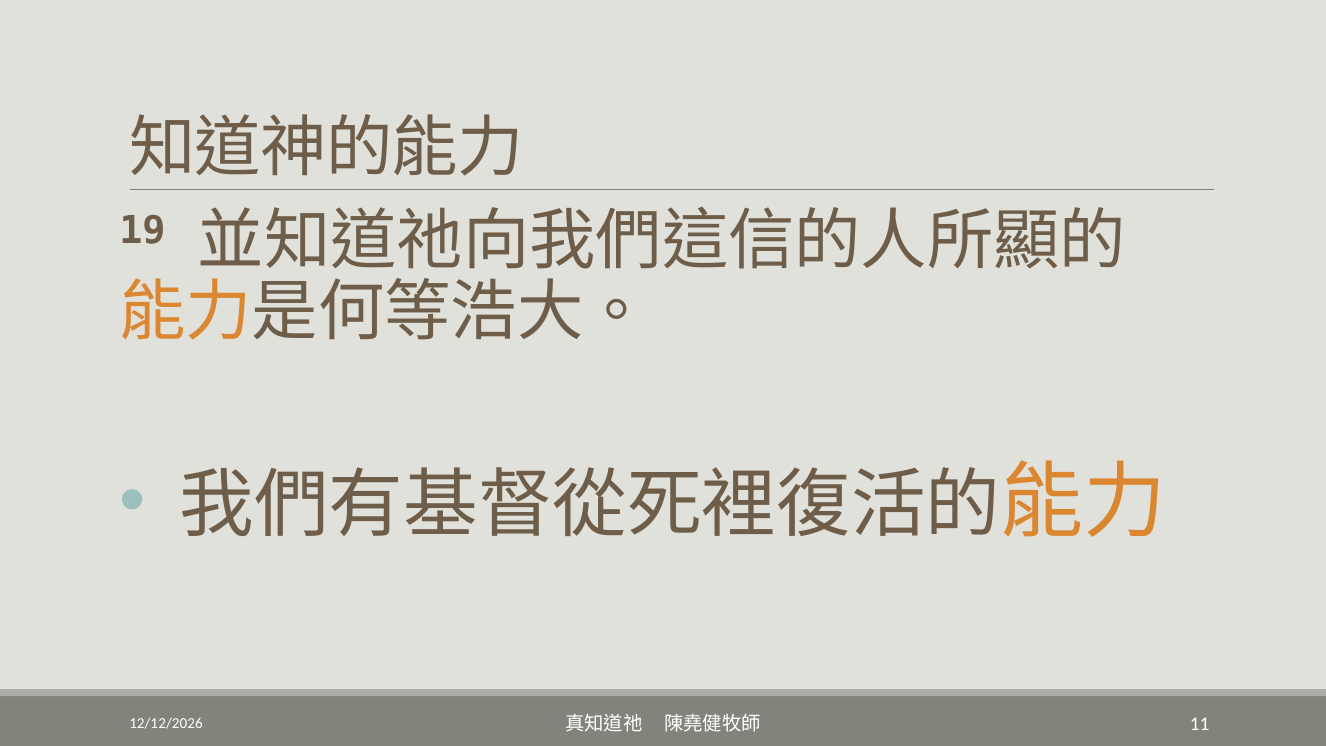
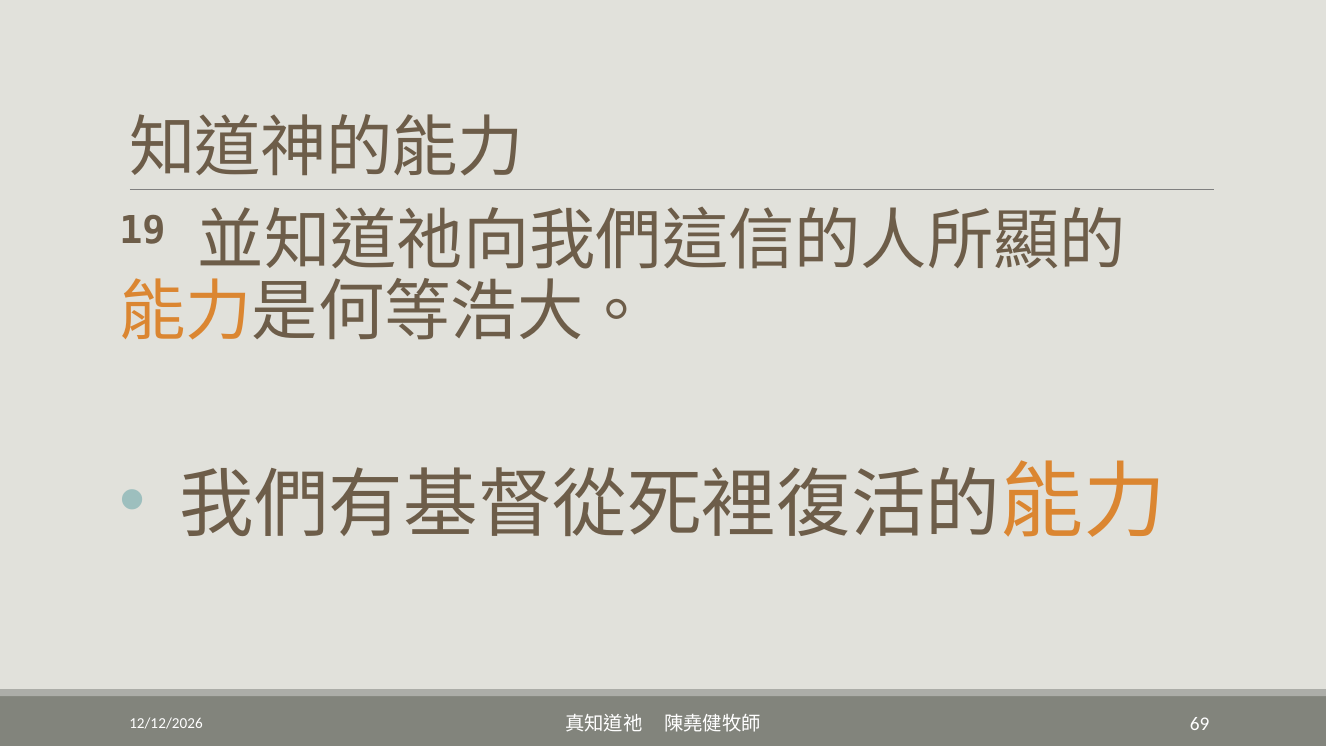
11: 11 -> 69
